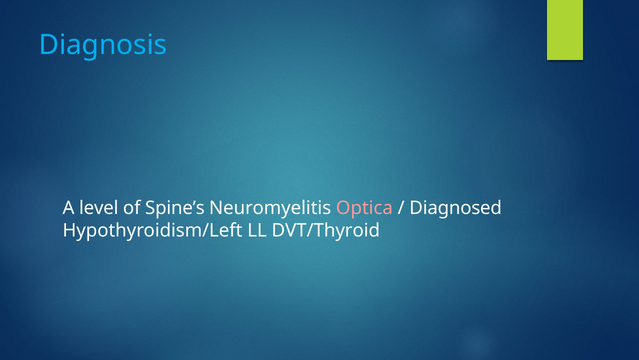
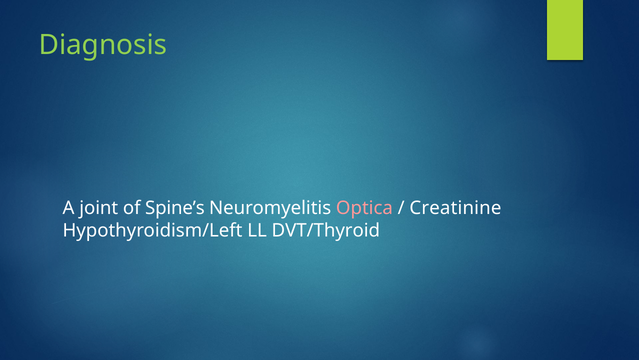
Diagnosis colour: light blue -> light green
level: level -> joint
Diagnosed: Diagnosed -> Creatinine
